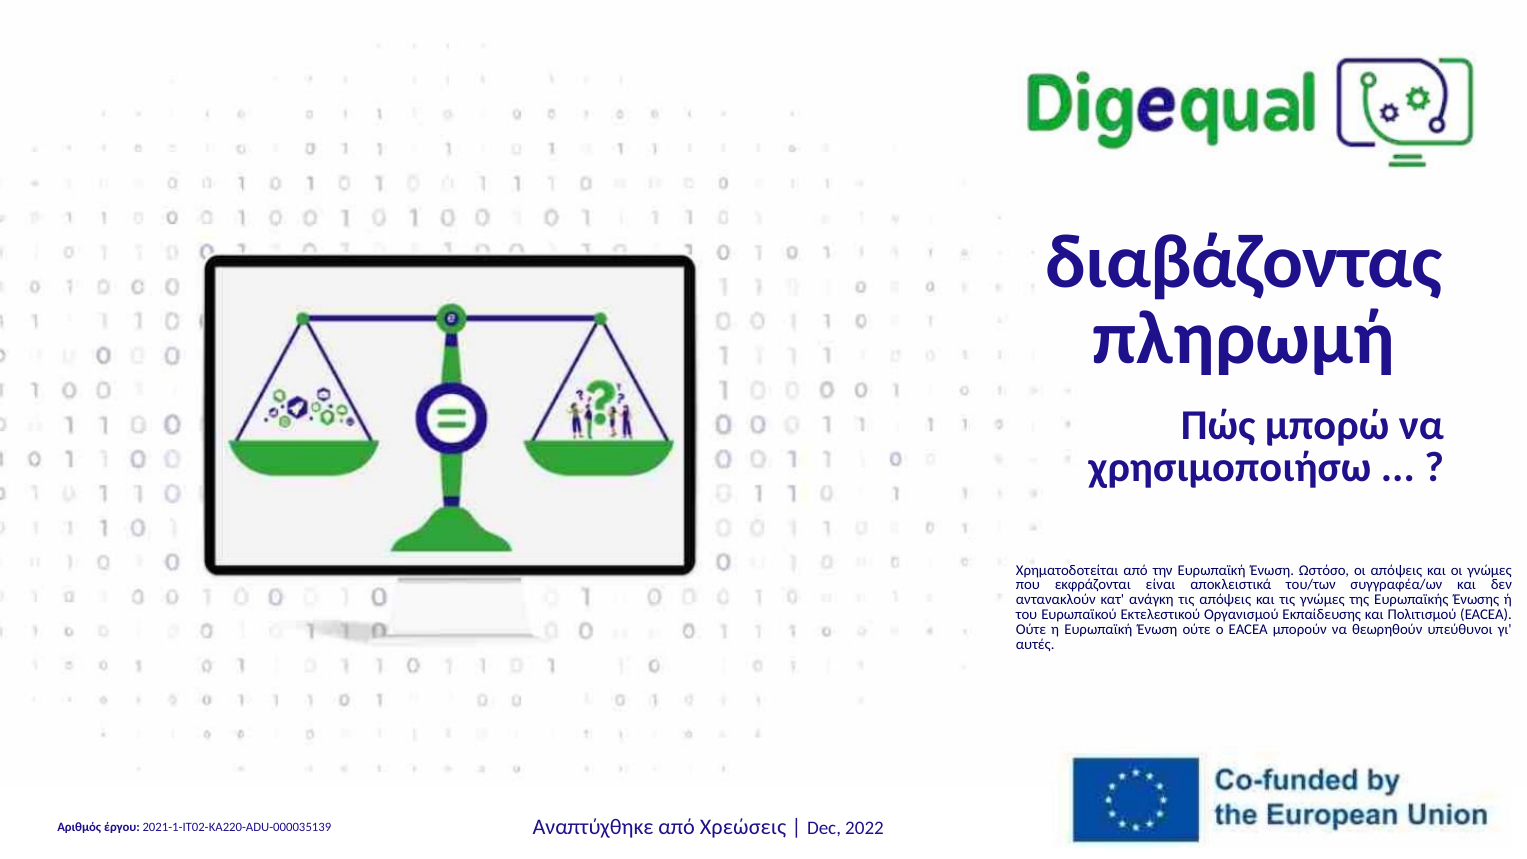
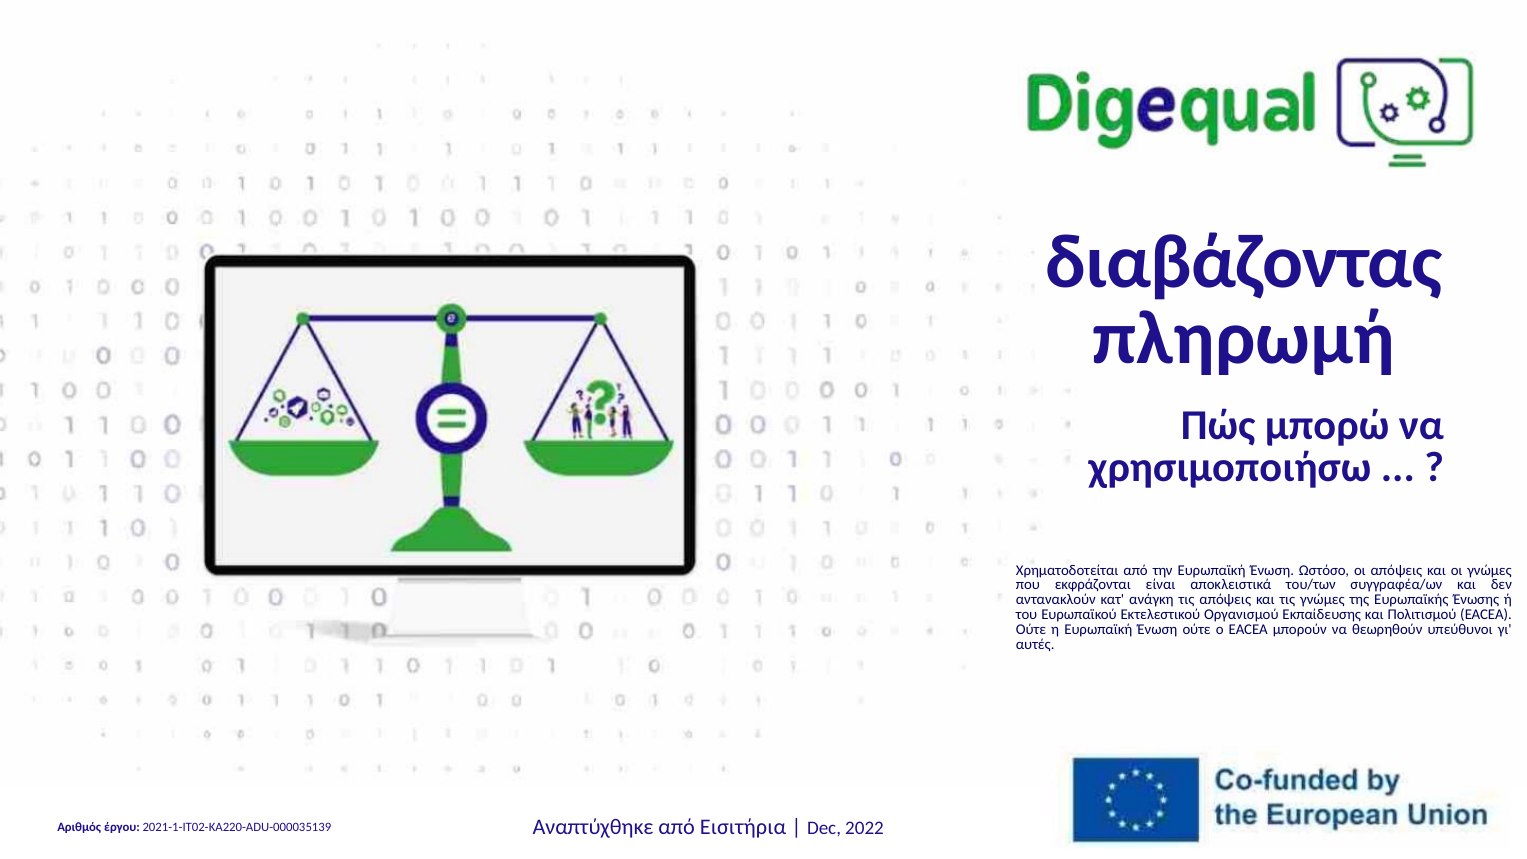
Χρεώσεις: Χρεώσεις -> Εισιτήρια
